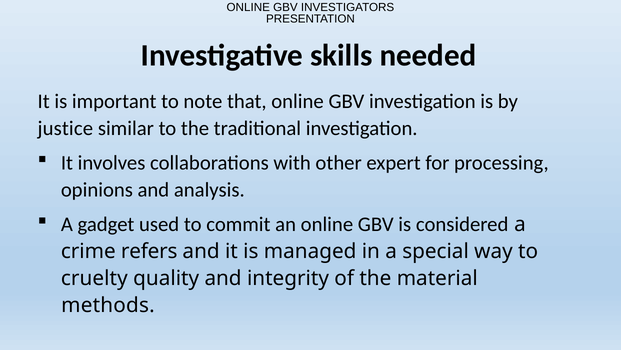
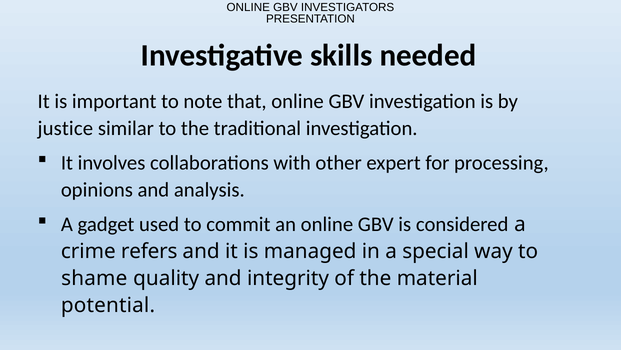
cruelty: cruelty -> shame
methods: methods -> potential
